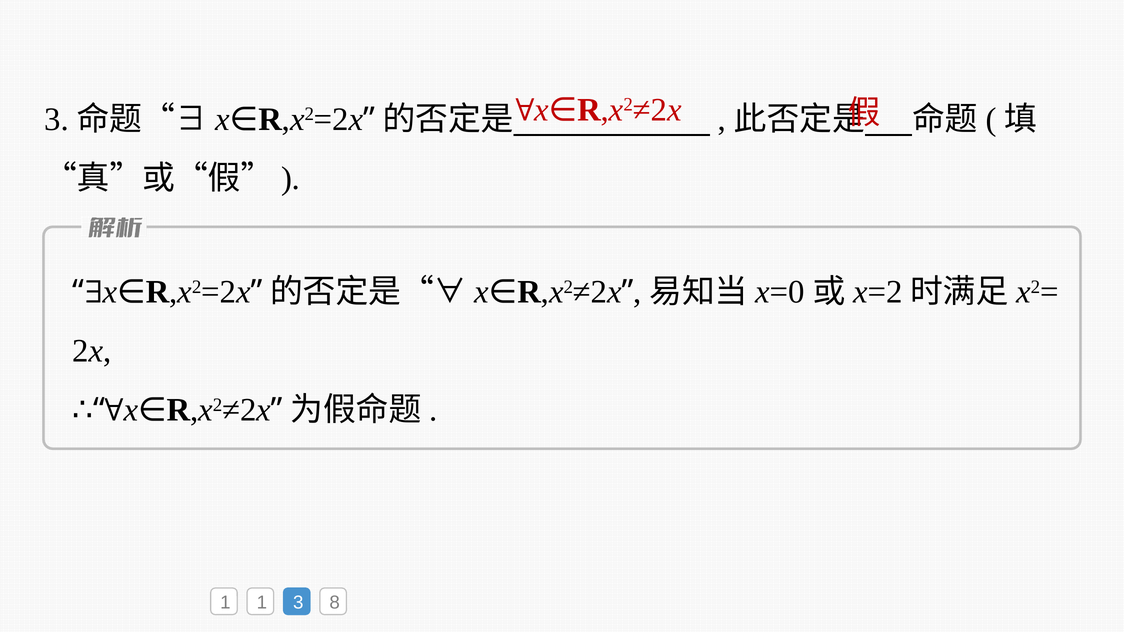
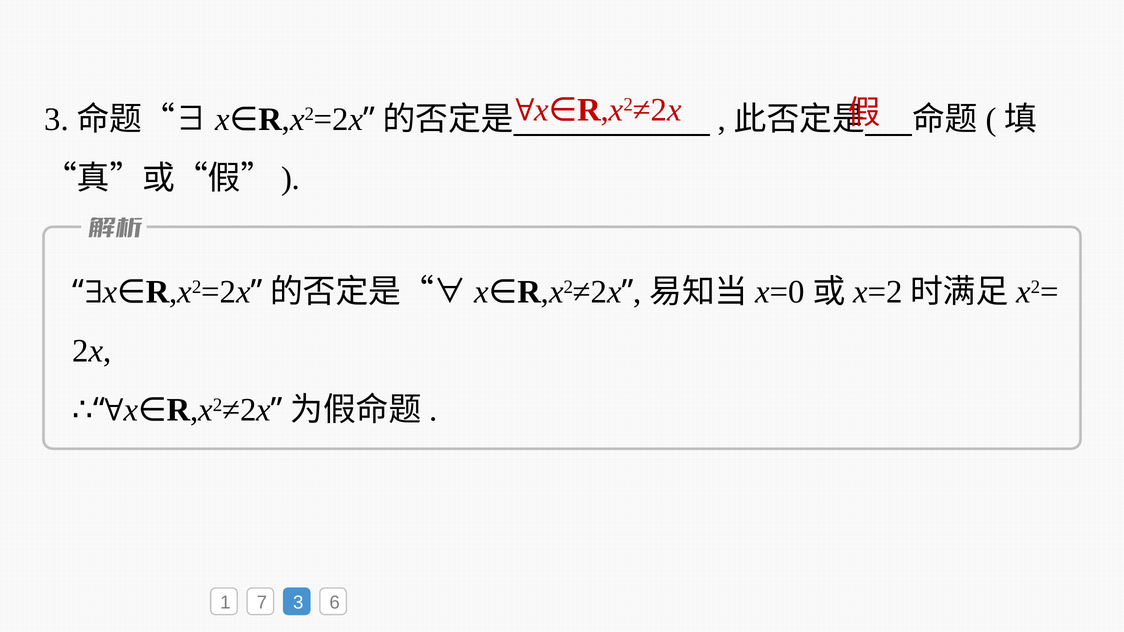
1 1: 1 -> 7
8: 8 -> 6
